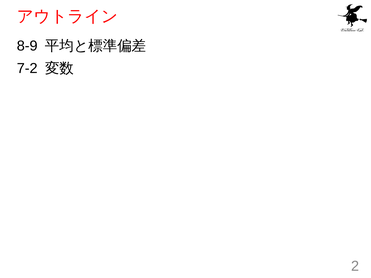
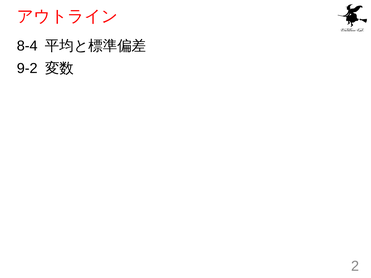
8-9: 8-9 -> 8-4
7-2: 7-2 -> 9-2
